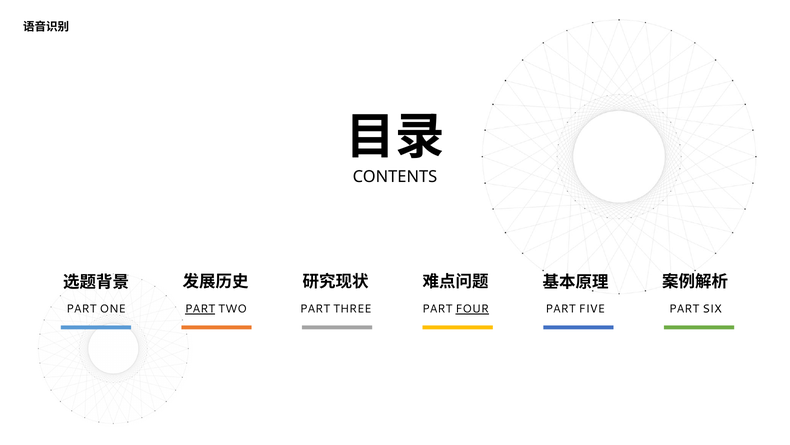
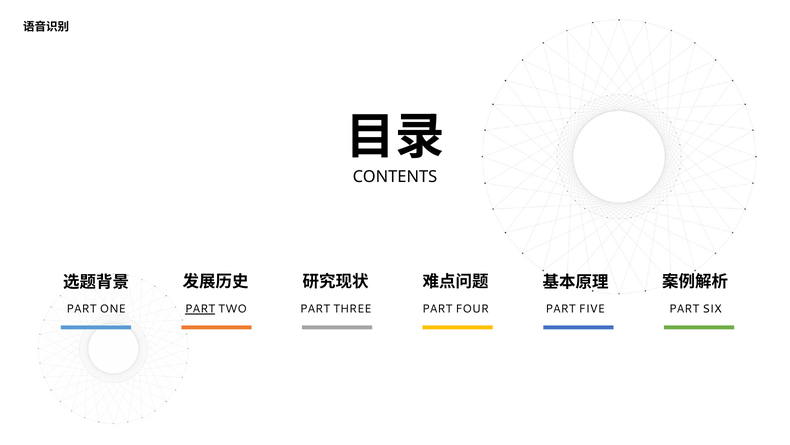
FOUR underline: present -> none
